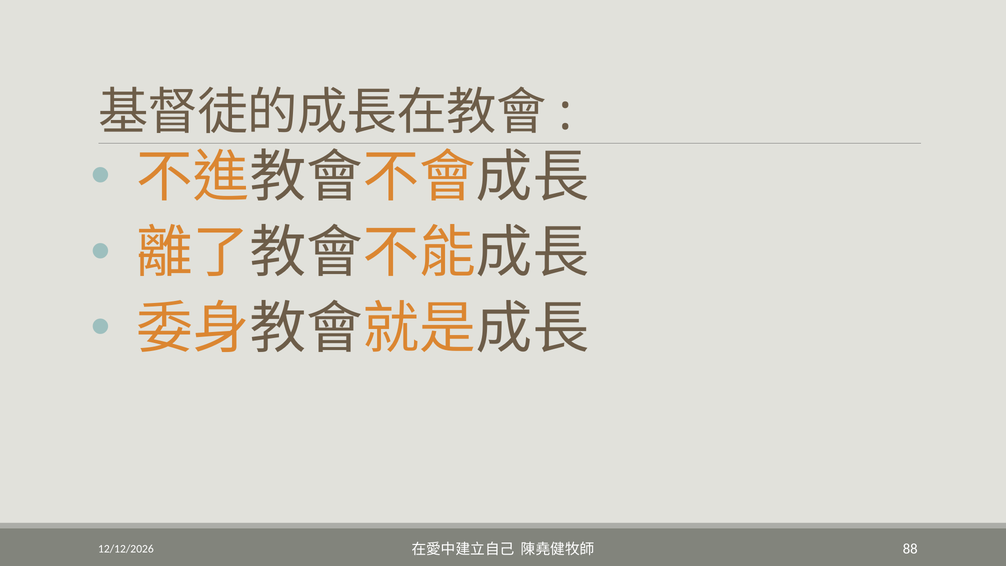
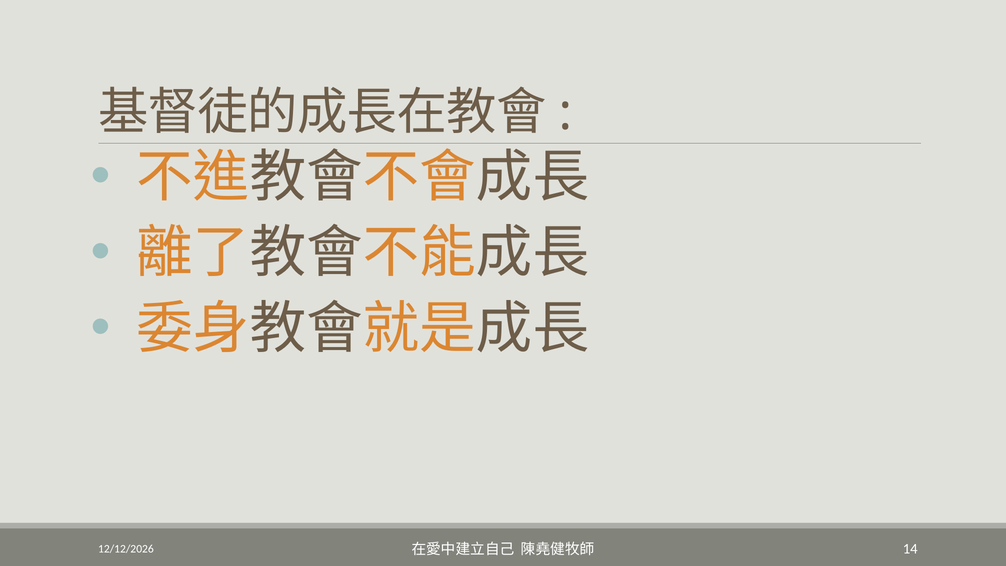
88: 88 -> 14
